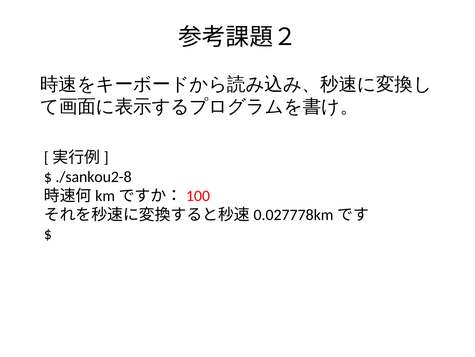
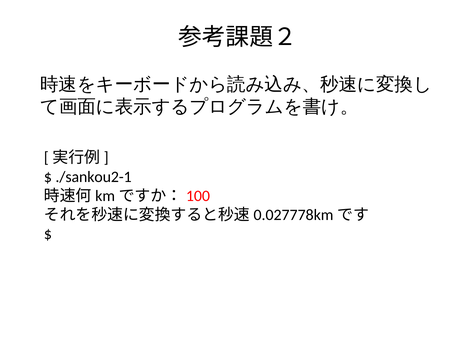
./sankou2-8: ./sankou2-8 -> ./sankou2-1
